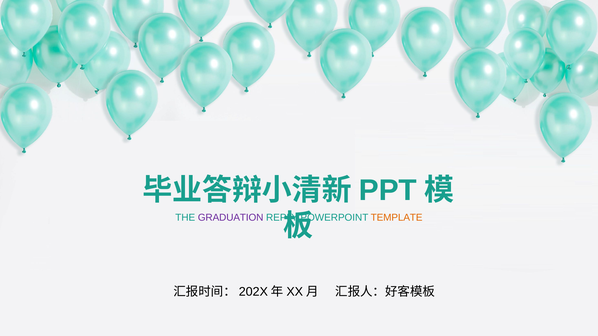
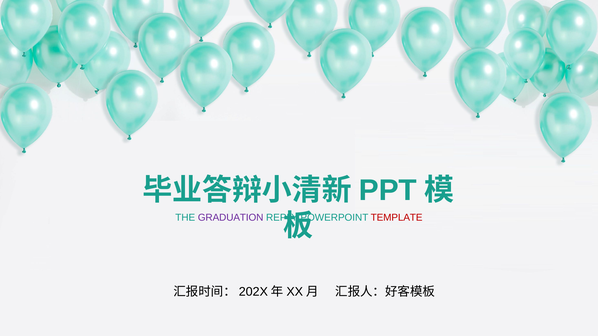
TEMPLATE colour: orange -> red
